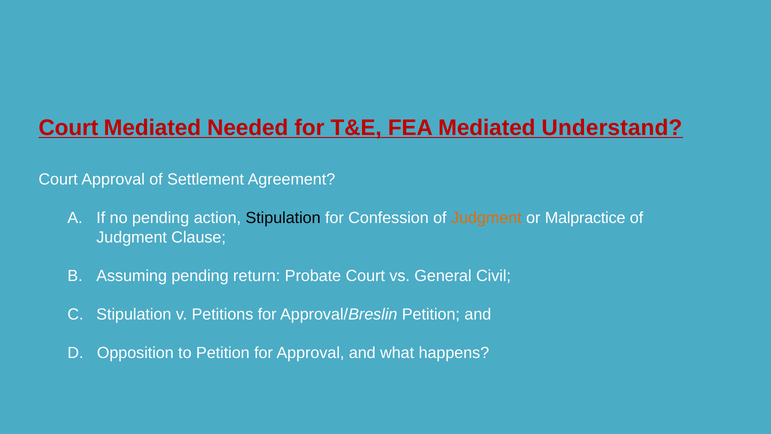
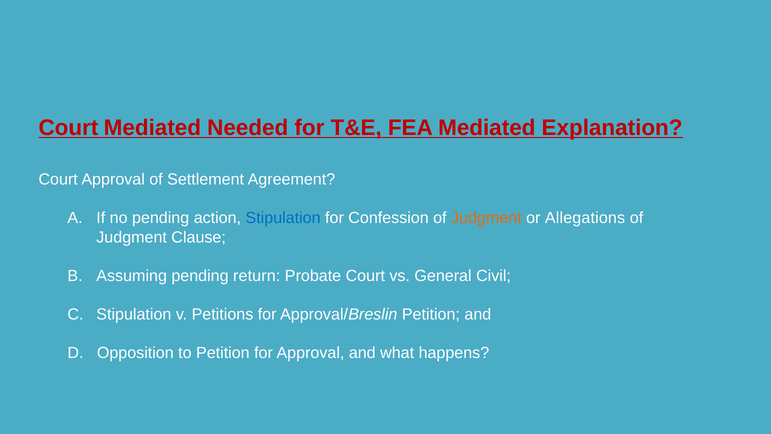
Understand: Understand -> Explanation
Stipulation at (283, 218) colour: black -> blue
Malpractice: Malpractice -> Allegations
